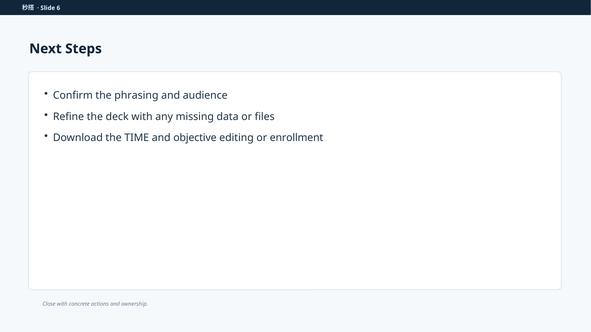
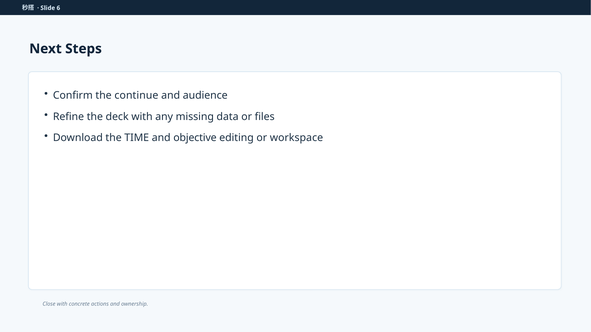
phrasing: phrasing -> continue
enrollment: enrollment -> workspace
